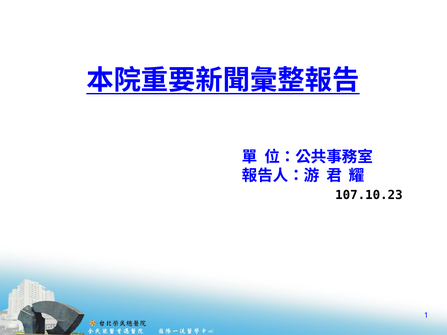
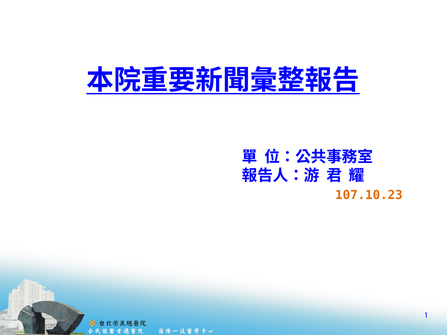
107.10.23 colour: black -> orange
